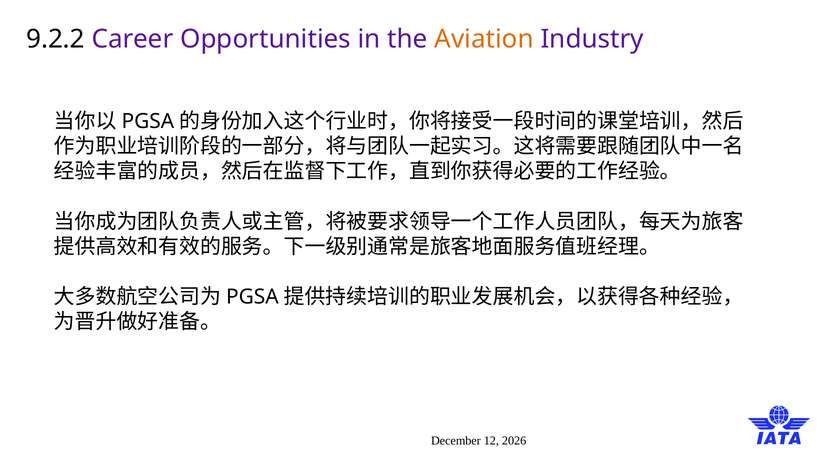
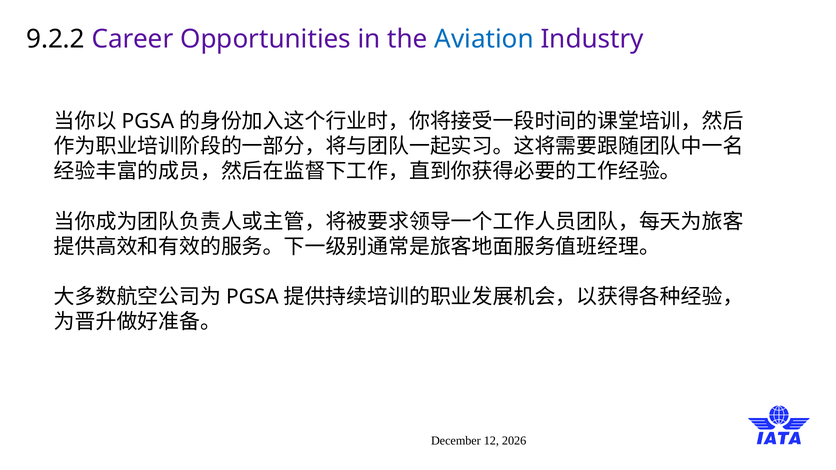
Aviation colour: orange -> blue
